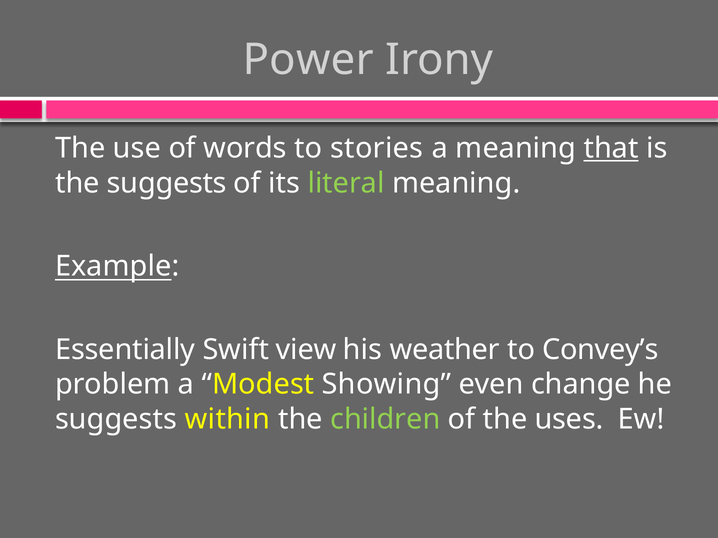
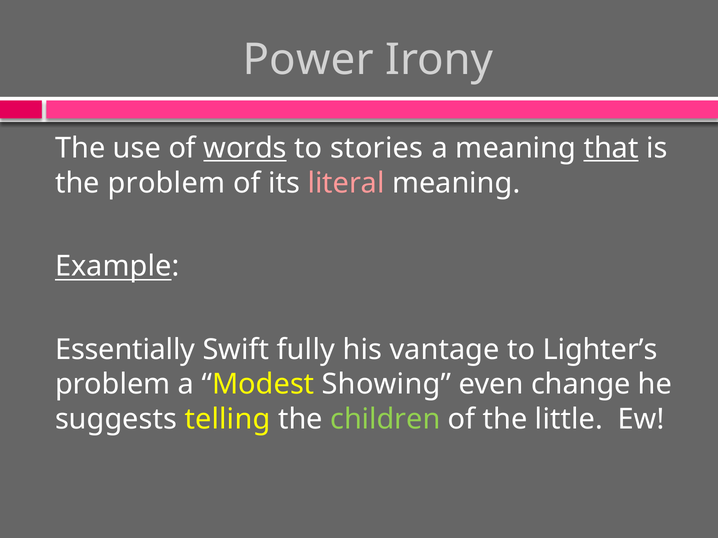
words underline: none -> present
the suggests: suggests -> problem
literal colour: light green -> pink
view: view -> fully
weather: weather -> vantage
Convey’s: Convey’s -> Lighter’s
within: within -> telling
uses: uses -> little
